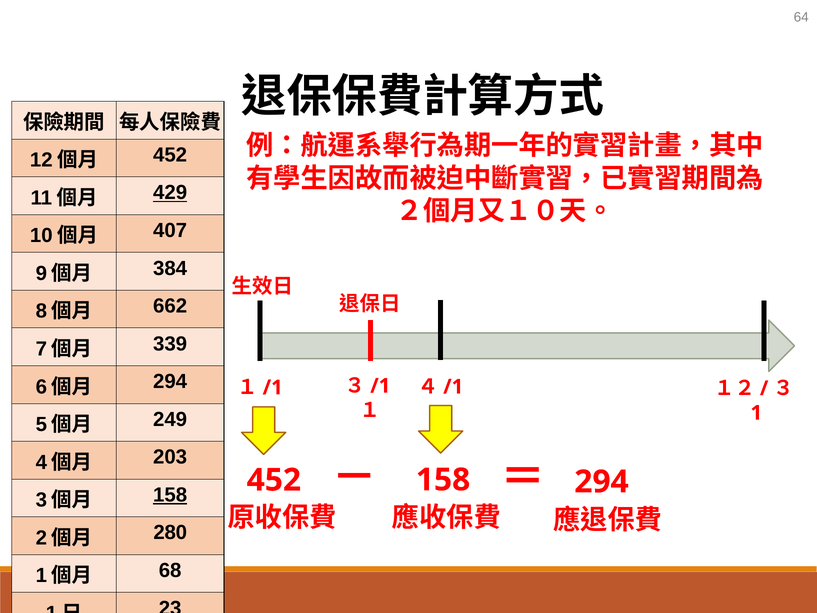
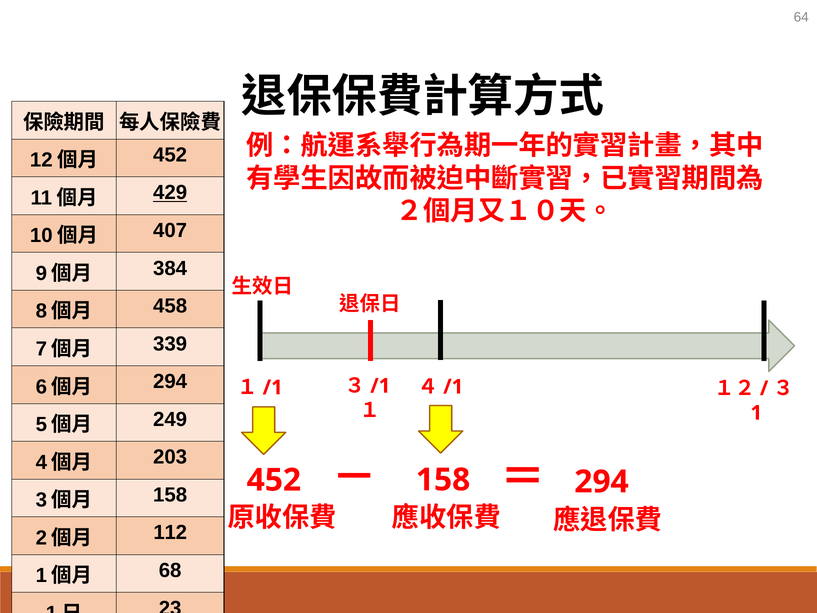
662: 662 -> 458
158 at (170, 495) underline: present -> none
280: 280 -> 112
